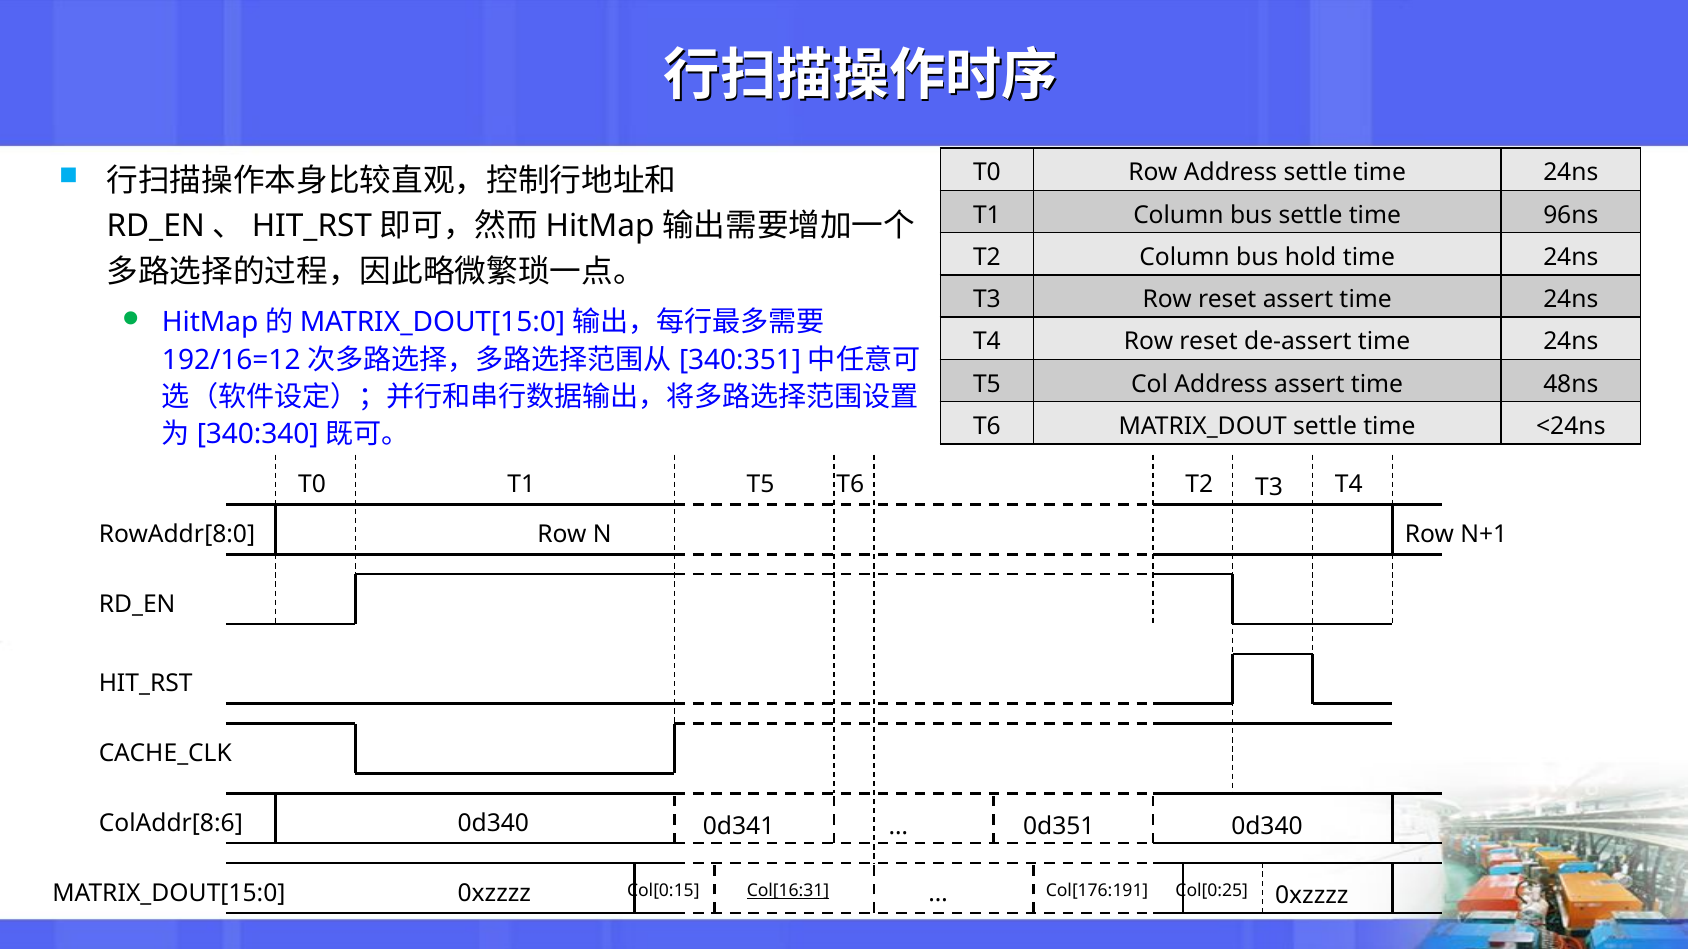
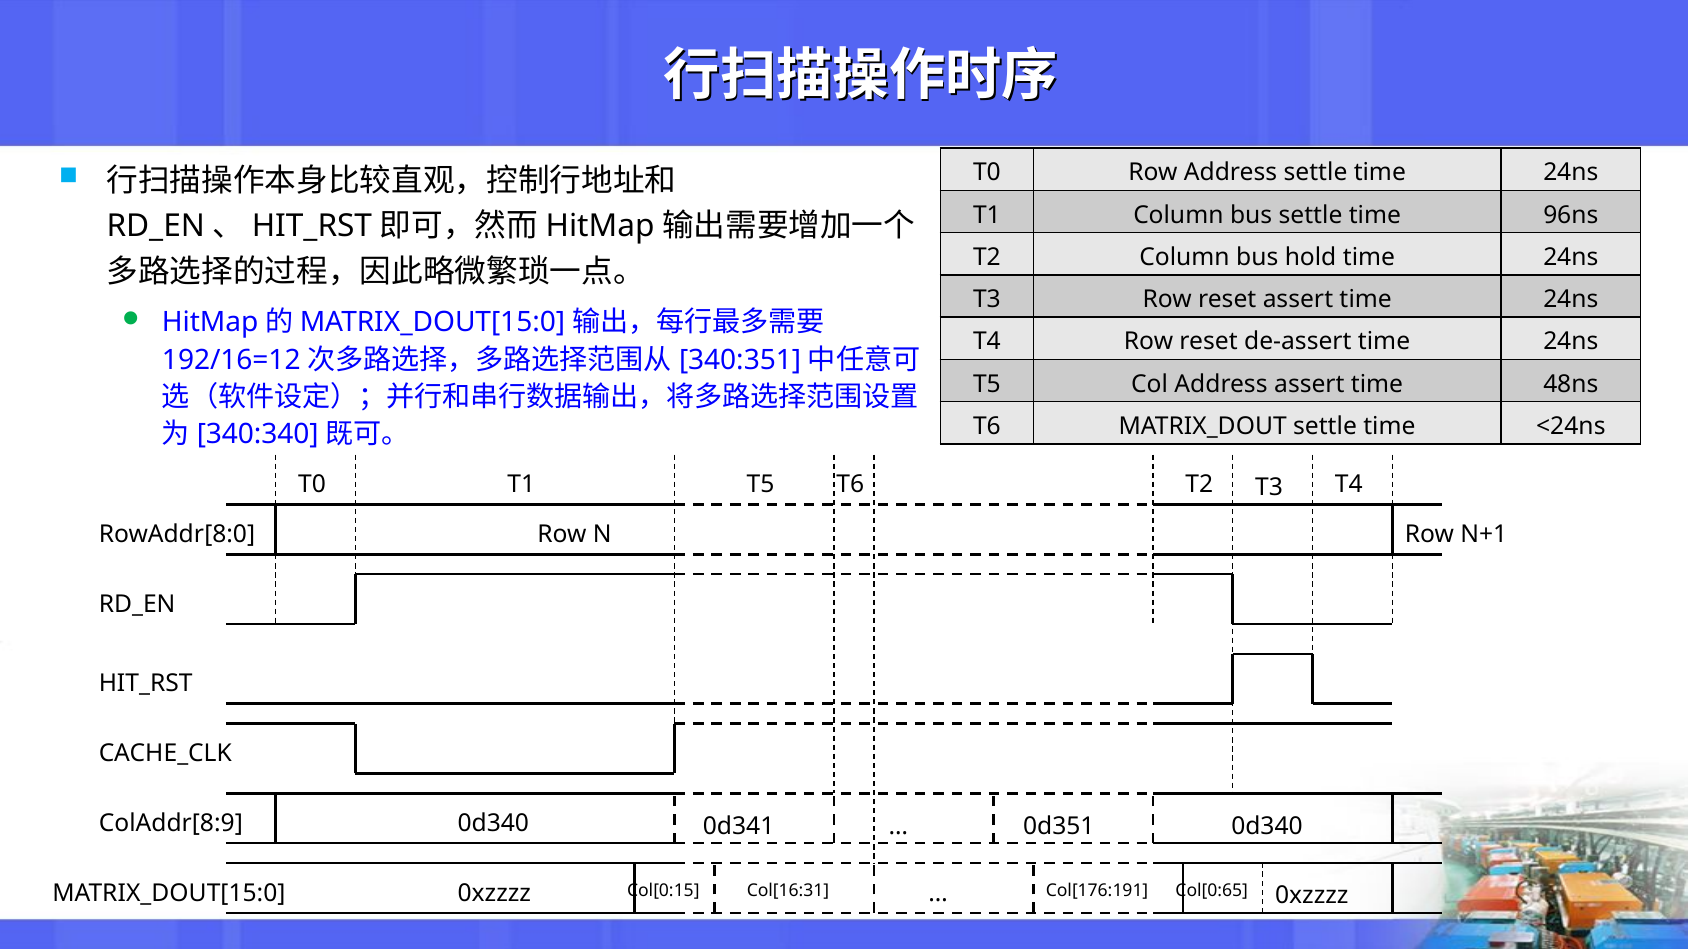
ColAddr[8:6: ColAddr[8:6 -> ColAddr[8:9
Col[16:31 underline: present -> none
Col[0:25: Col[0:25 -> Col[0:65
